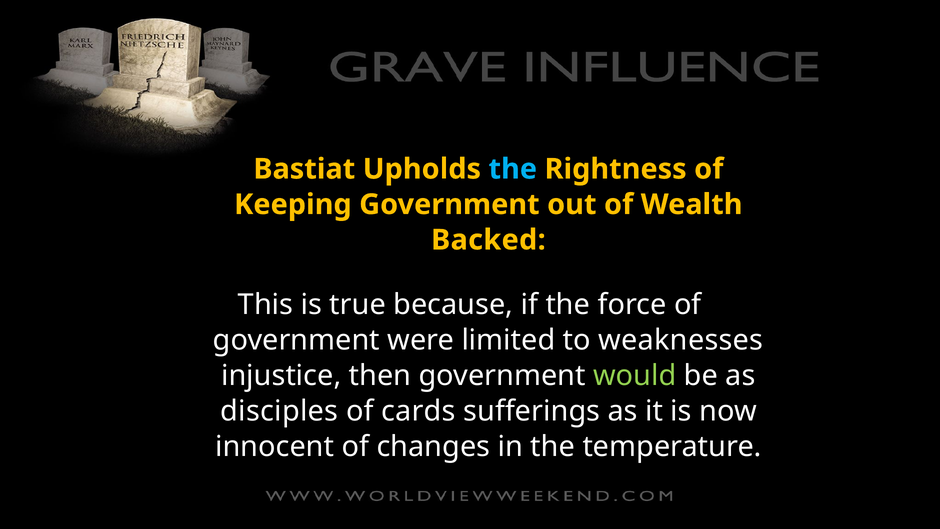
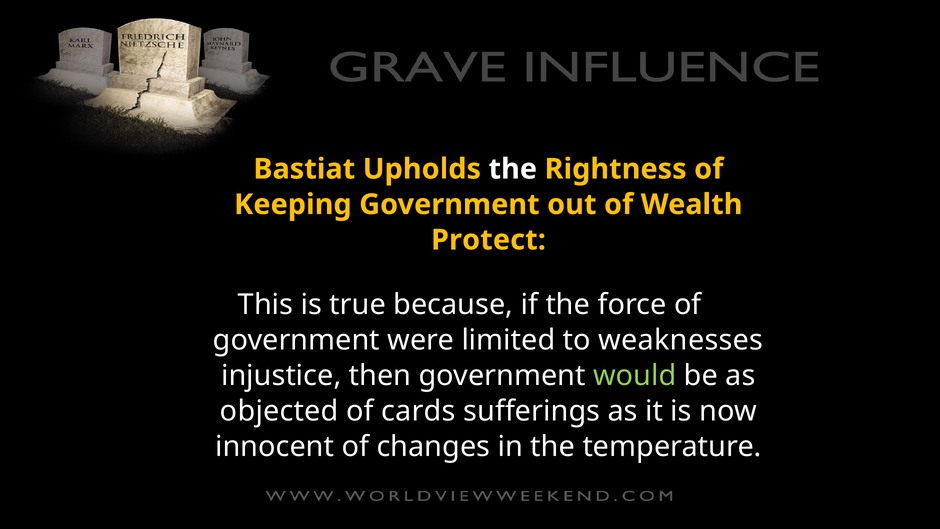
the at (513, 169) colour: light blue -> white
Backed: Backed -> Protect
disciples: disciples -> objected
